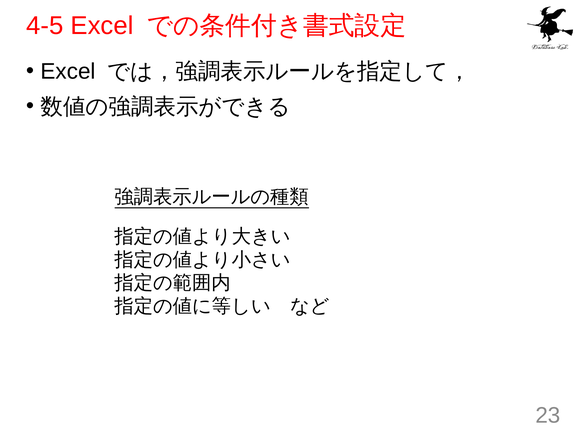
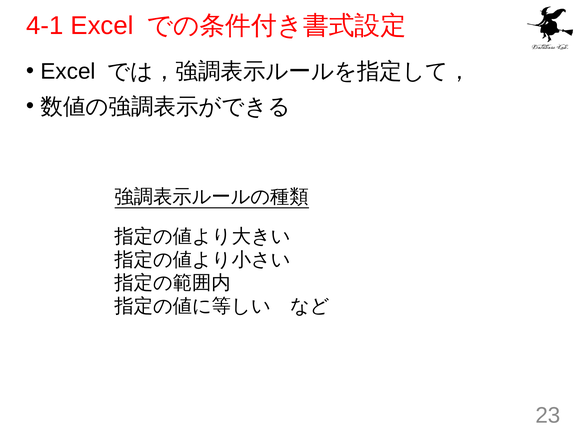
4-5: 4-5 -> 4-1
